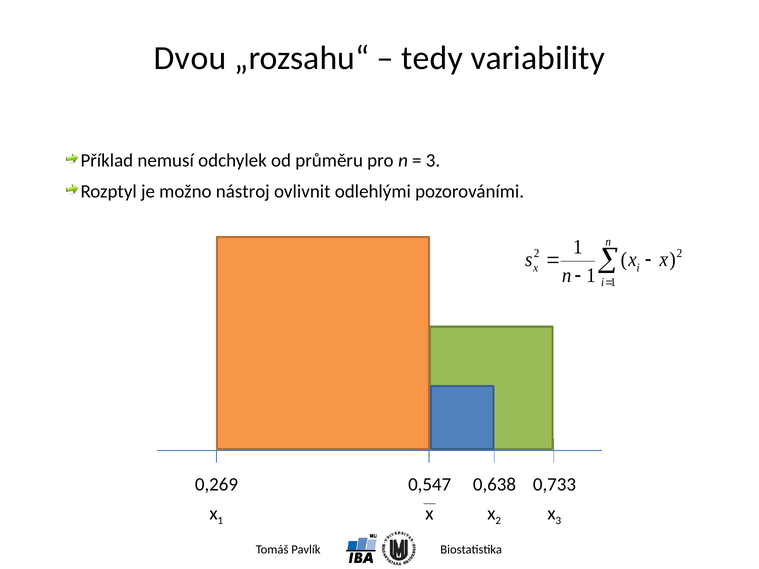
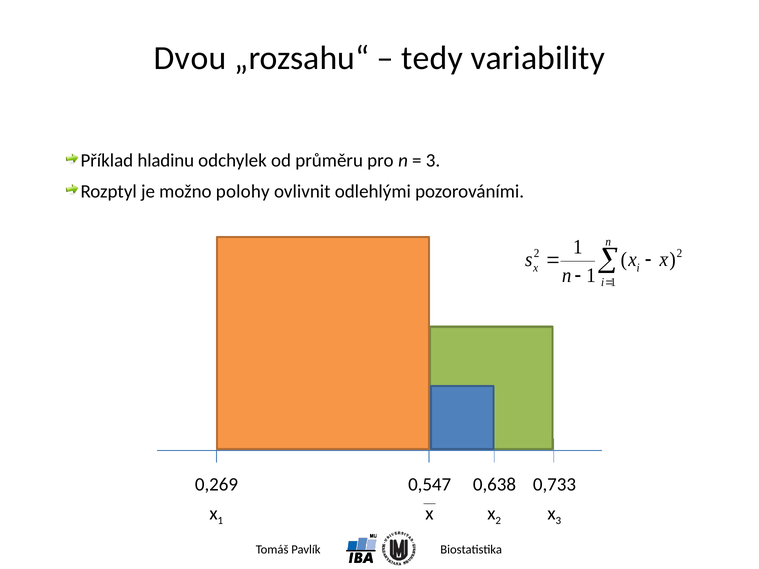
nemusí: nemusí -> hladinu
nástroj: nástroj -> polohy
